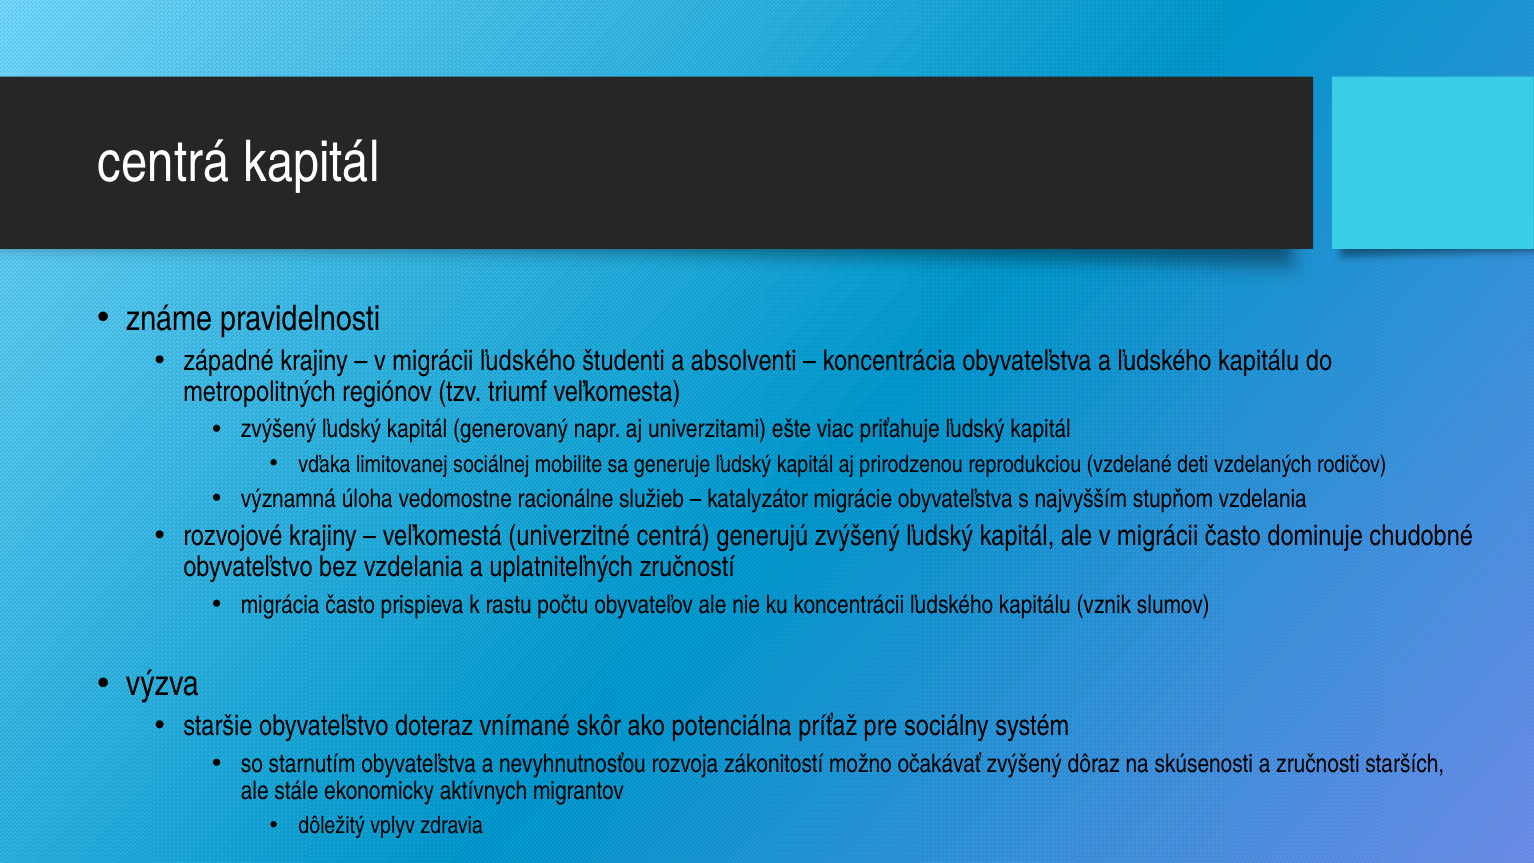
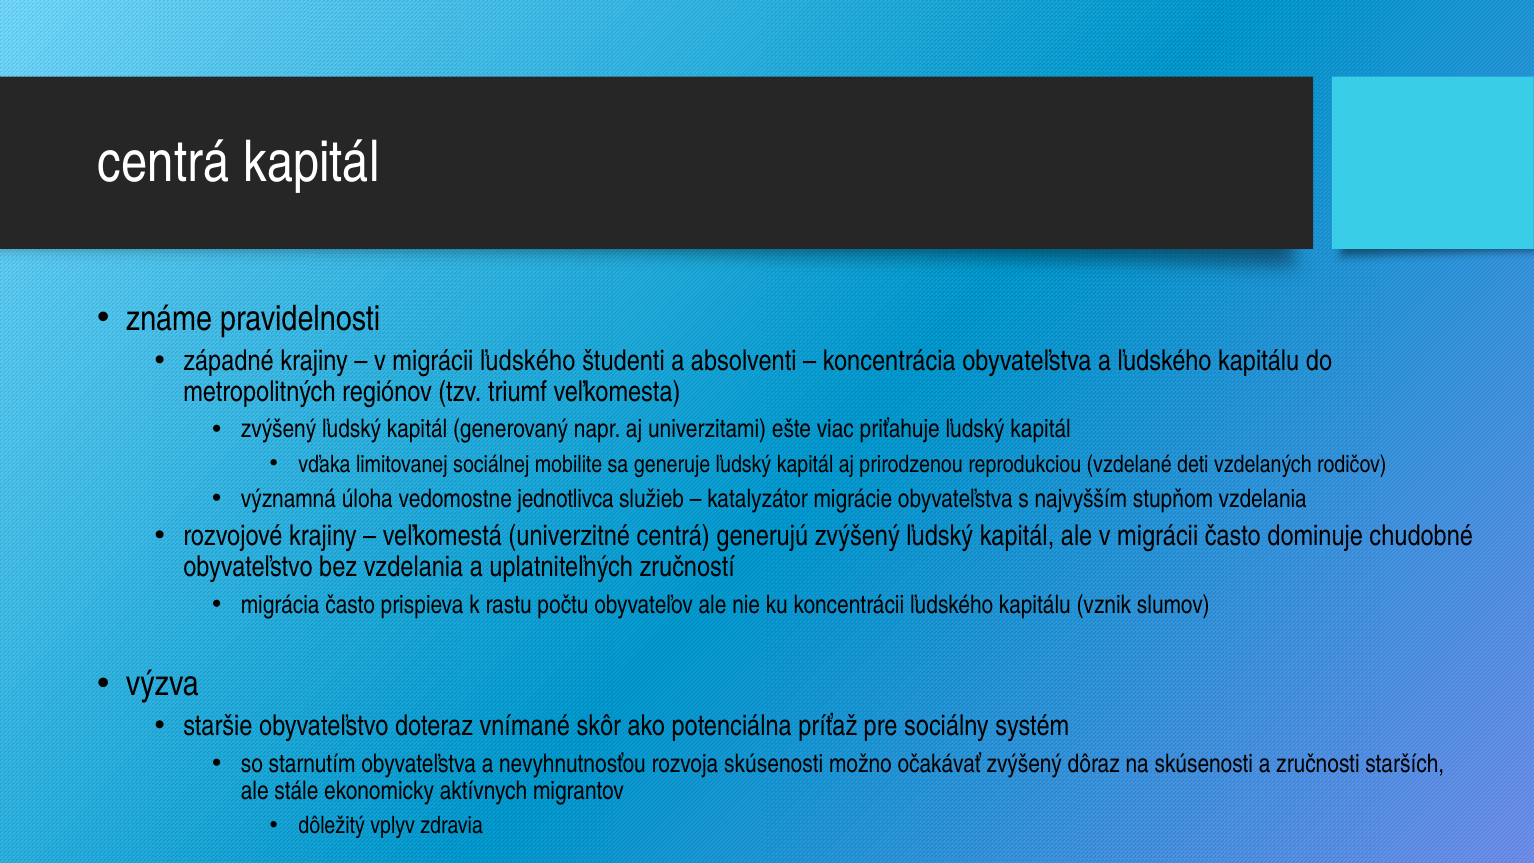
racionálne: racionálne -> jednotlivca
rozvoja zákonitostí: zákonitostí -> skúsenosti
